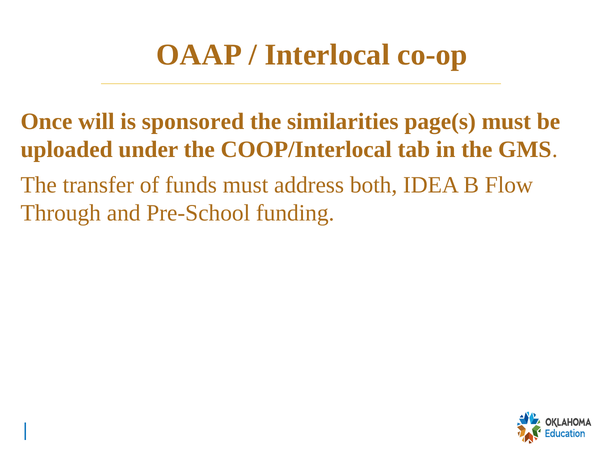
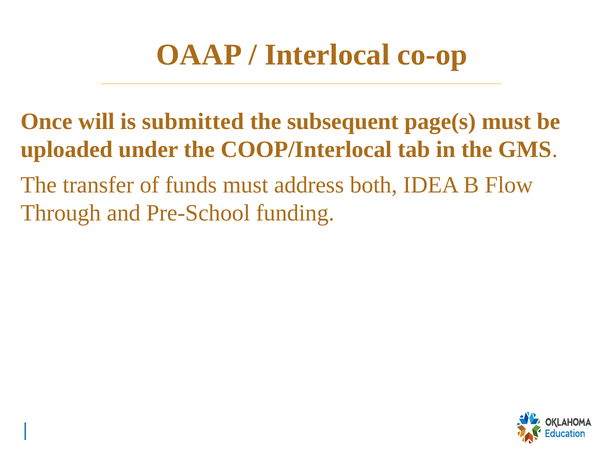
sponsored: sponsored -> submitted
similarities: similarities -> subsequent
